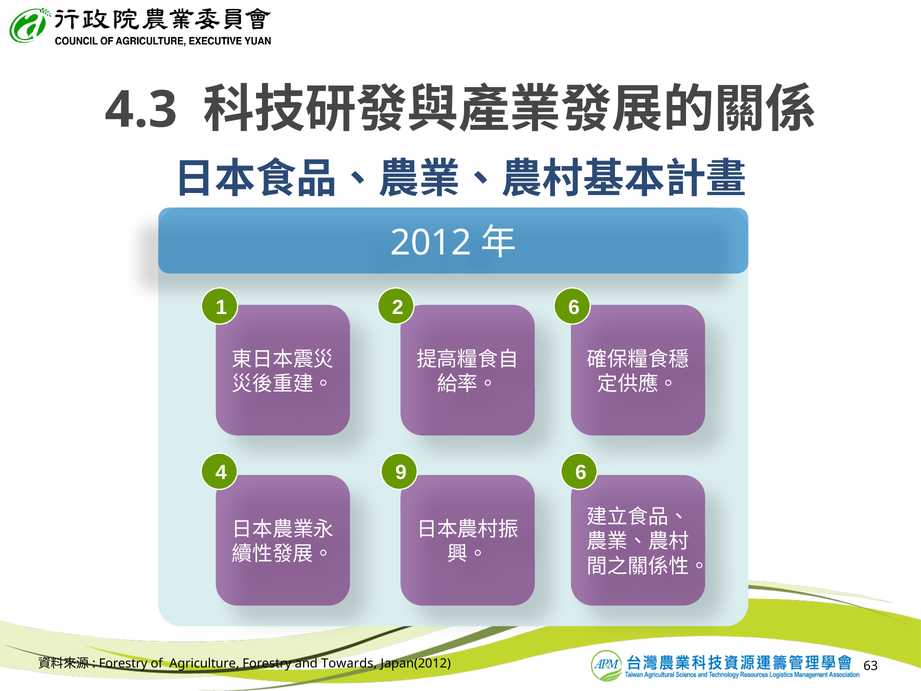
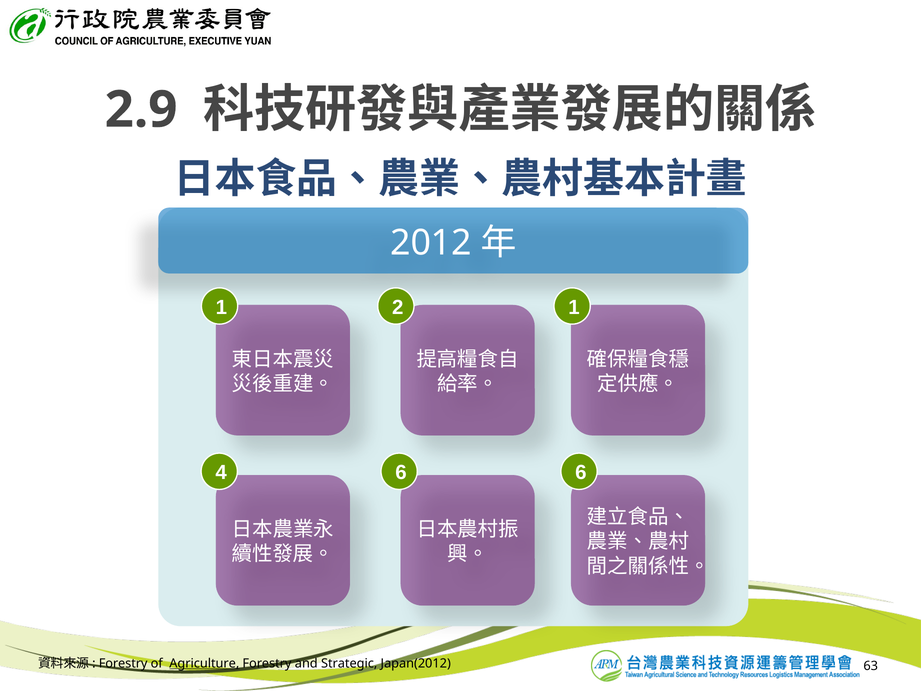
4.3: 4.3 -> 2.9
2 6: 6 -> 1
4 9: 9 -> 6
Agriculture underline: none -> present
Towards: Towards -> Strategic
